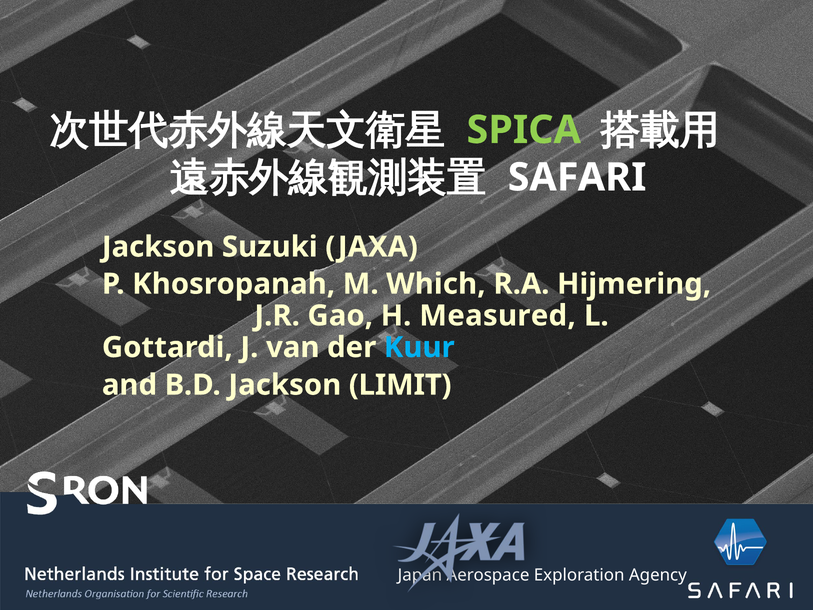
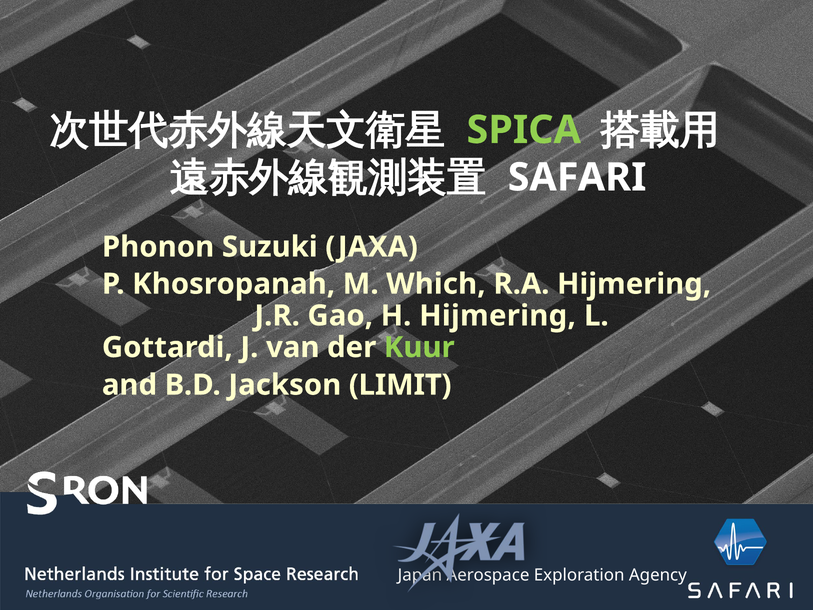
Jackson at (158, 247): Jackson -> Phonon
H Measured: Measured -> Hijmering
Kuur colour: light blue -> light green
